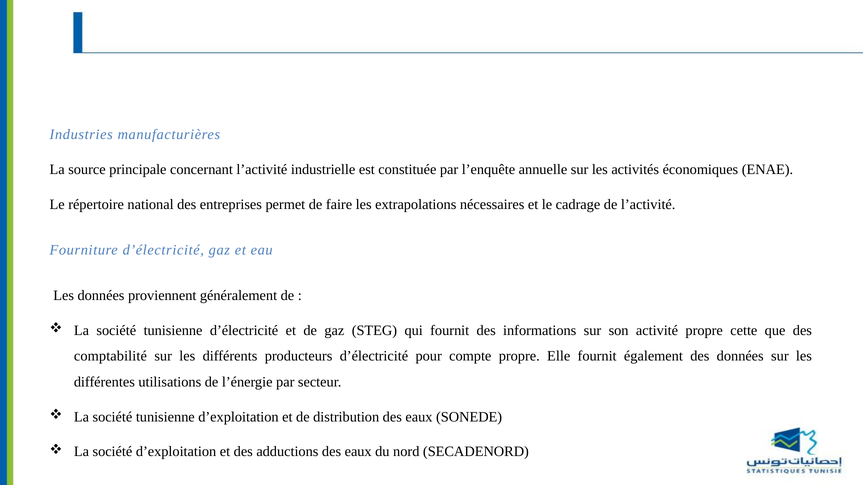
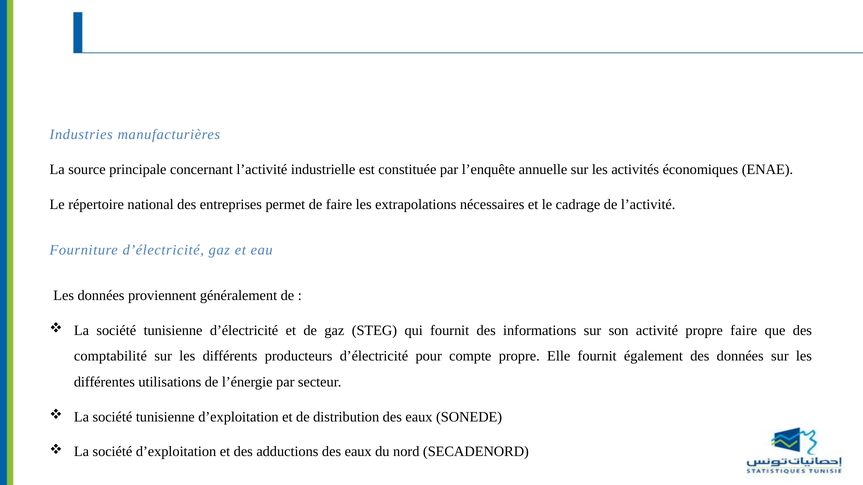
propre cette: cette -> faire
